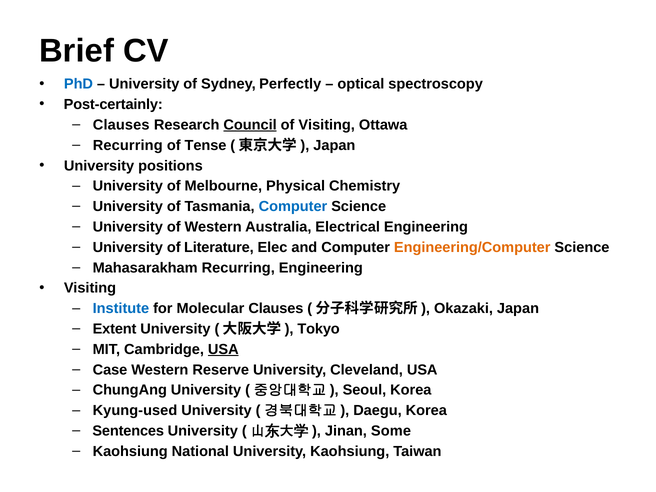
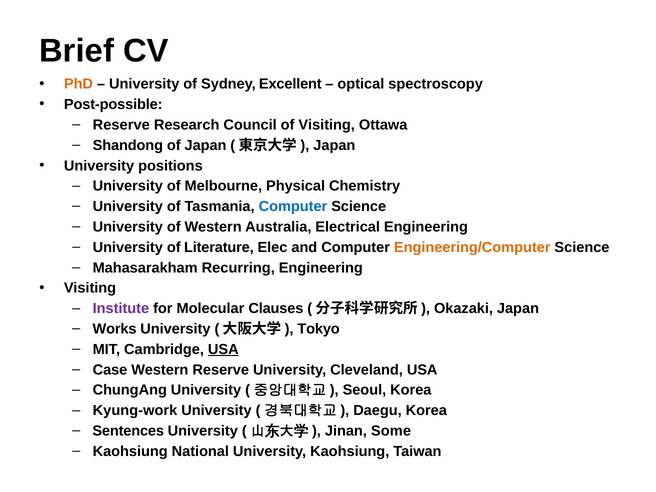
PhD colour: blue -> orange
Perfectly: Perfectly -> Excellent
Post-certainly: Post-certainly -> Post-possible
Clauses at (121, 125): Clauses -> Reserve
Council underline: present -> none
Recurring at (128, 145): Recurring -> Shandong
of Tense: Tense -> Japan
Institute colour: blue -> purple
Extent: Extent -> Works
Kyung-used: Kyung-used -> Kyung-work
